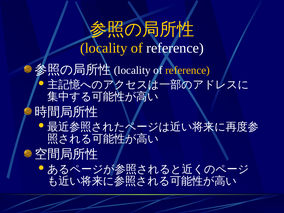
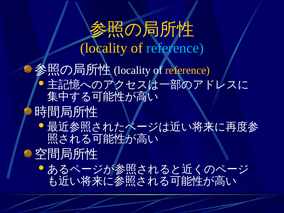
reference at (175, 48) colour: white -> light blue
